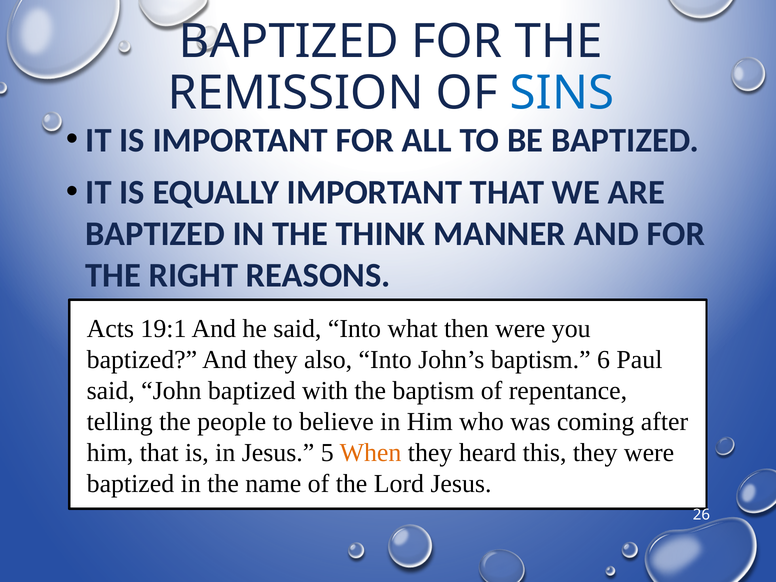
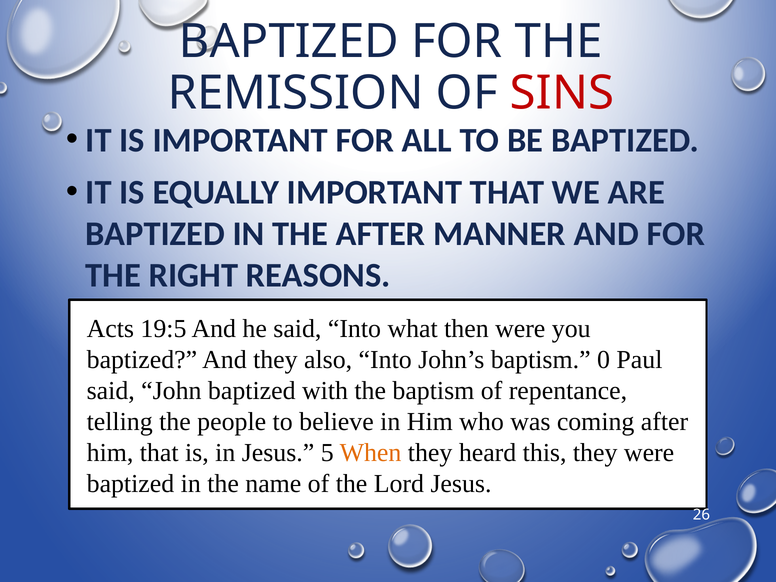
SINS colour: blue -> red
THE THINK: THINK -> AFTER
19:1: 19:1 -> 19:5
6: 6 -> 0
